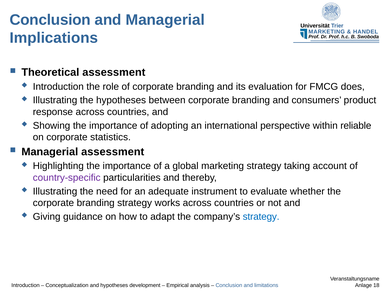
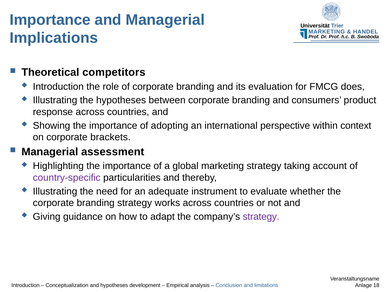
Conclusion at (50, 20): Conclusion -> Importance
Theoretical assessment: assessment -> competitors
reliable: reliable -> context
statistics: statistics -> brackets
strategy at (261, 217) colour: blue -> purple
